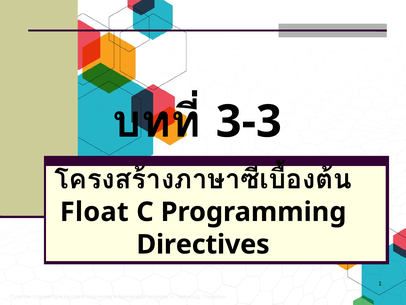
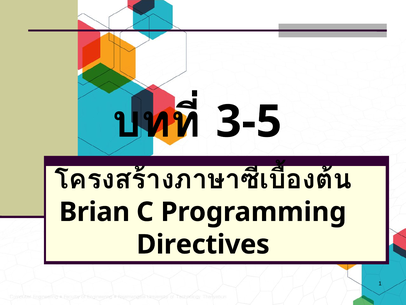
3-3: 3-3 -> 3-5
Float: Float -> Brian
